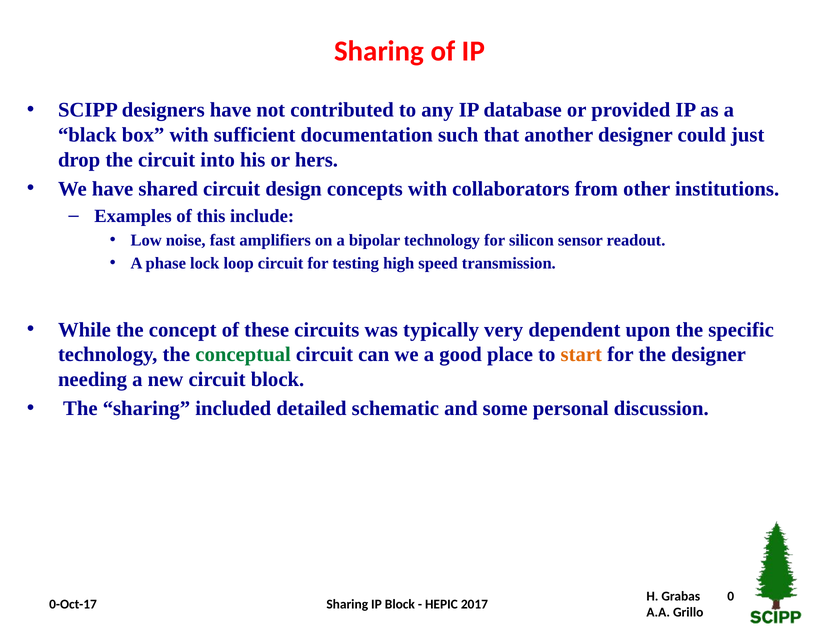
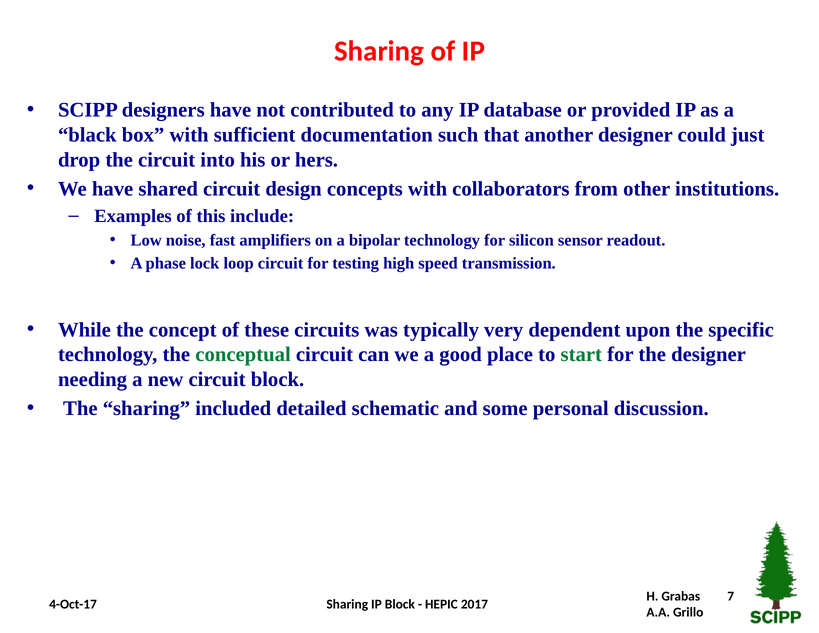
start colour: orange -> green
0: 0 -> 7
0-Oct-17: 0-Oct-17 -> 4-Oct-17
